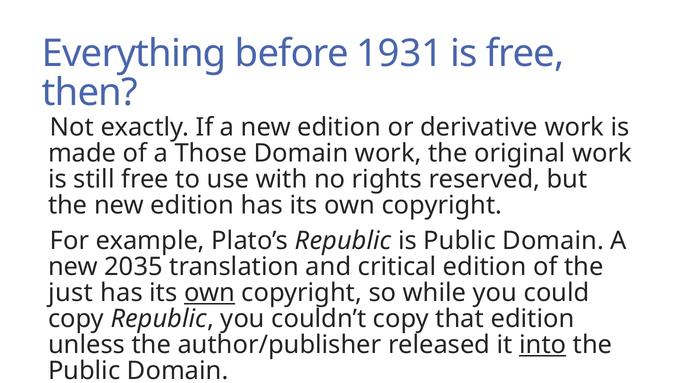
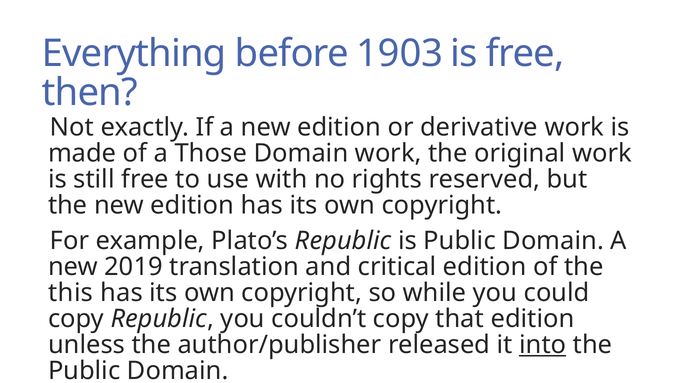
1931: 1931 -> 1903
2035: 2035 -> 2019
just: just -> this
own at (210, 293) underline: present -> none
